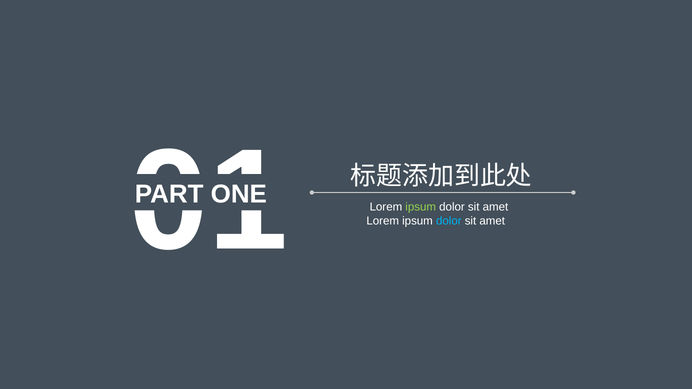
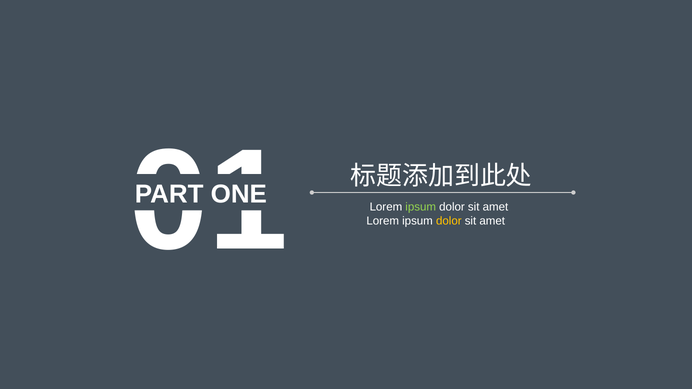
dolor at (449, 221) colour: light blue -> yellow
